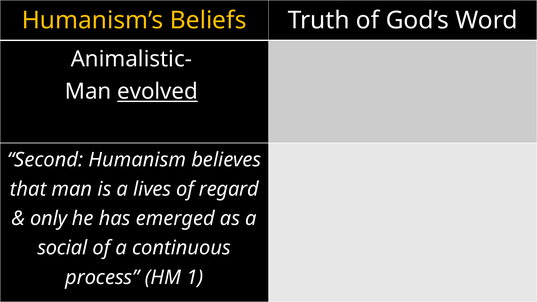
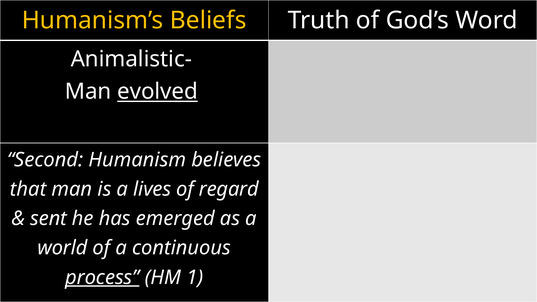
only: only -> sent
social: social -> world
process underline: none -> present
